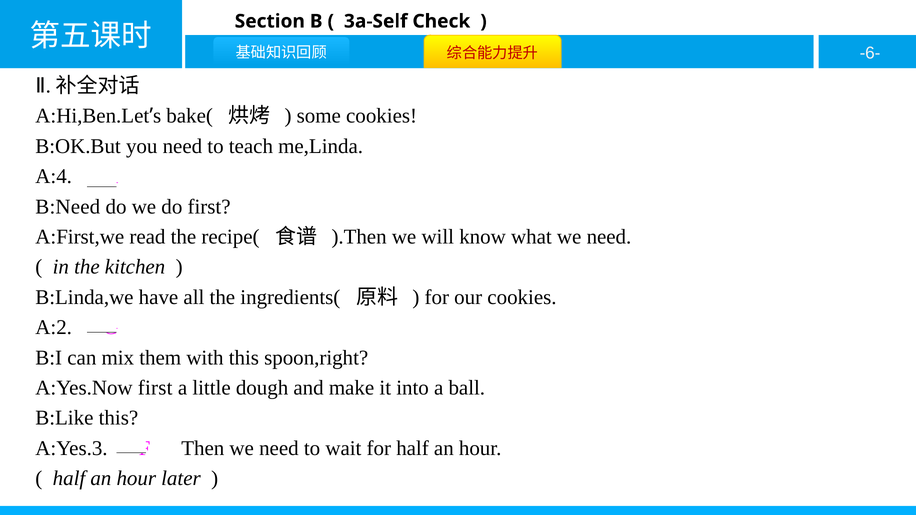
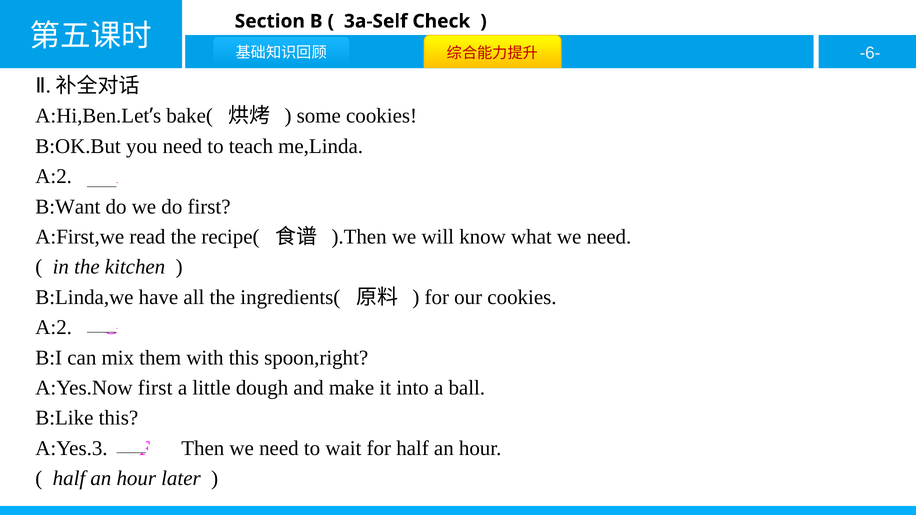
A:4 at (54, 177): A:4 -> A:2
B:Need: B:Need -> B:Want
